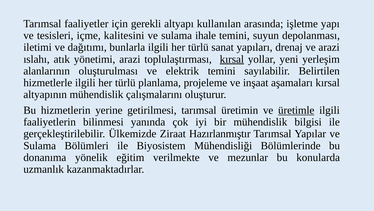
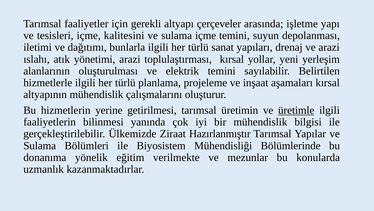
kullanılan: kullanılan -> çerçeveler
sulama ihale: ihale -> içme
kırsal at (232, 59) underline: present -> none
